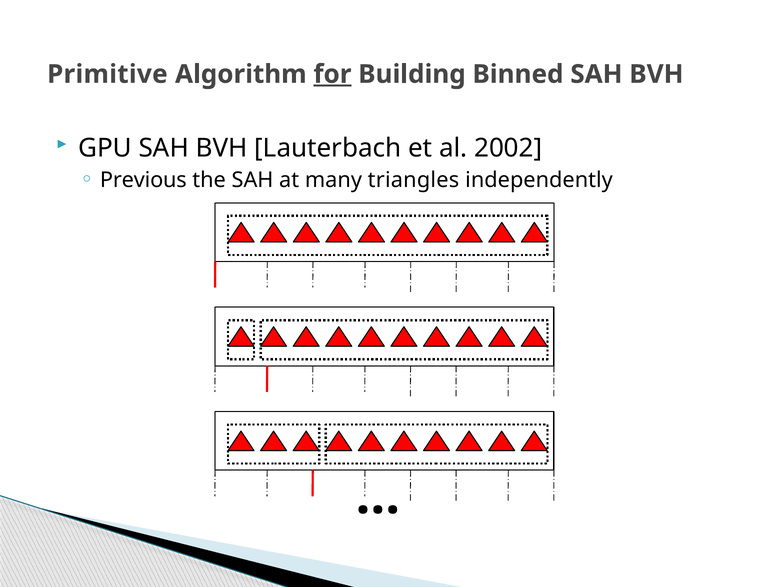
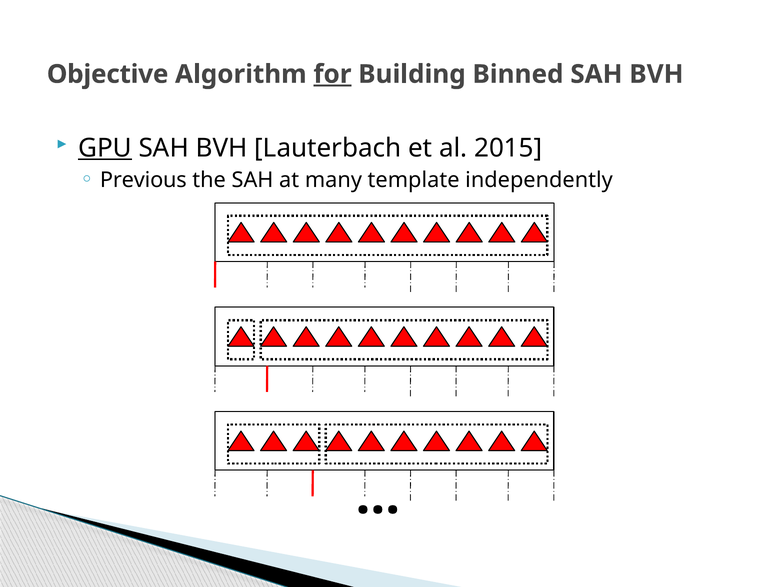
Primitive: Primitive -> Objective
GPU underline: none -> present
2002: 2002 -> 2015
triangles: triangles -> template
